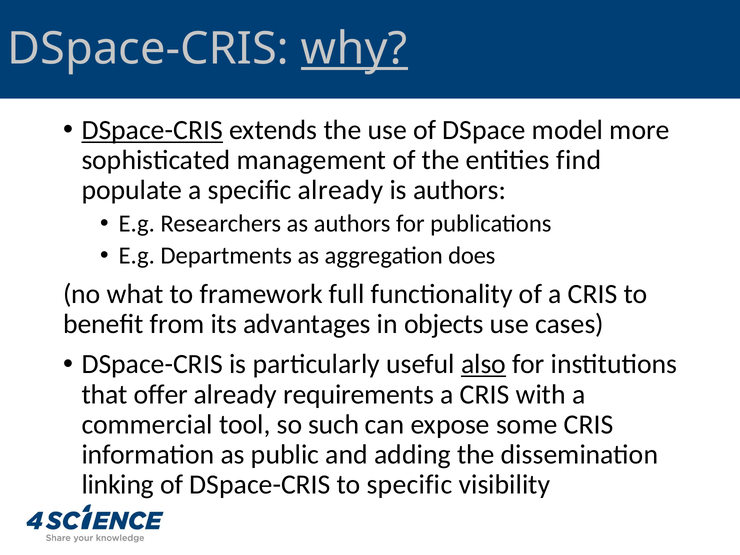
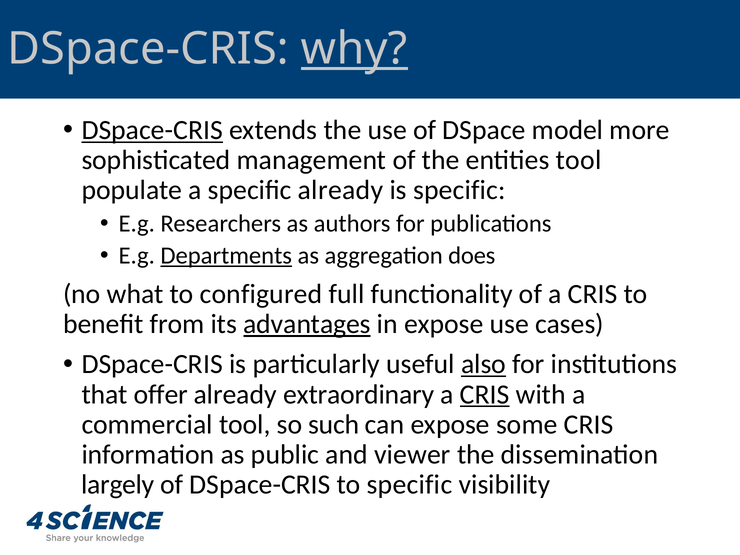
entities find: find -> tool
is authors: authors -> specific
Departments underline: none -> present
framework: framework -> configured
advantages underline: none -> present
in objects: objects -> expose
requirements: requirements -> extraordinary
CRIS at (485, 394) underline: none -> present
adding: adding -> viewer
linking: linking -> largely
